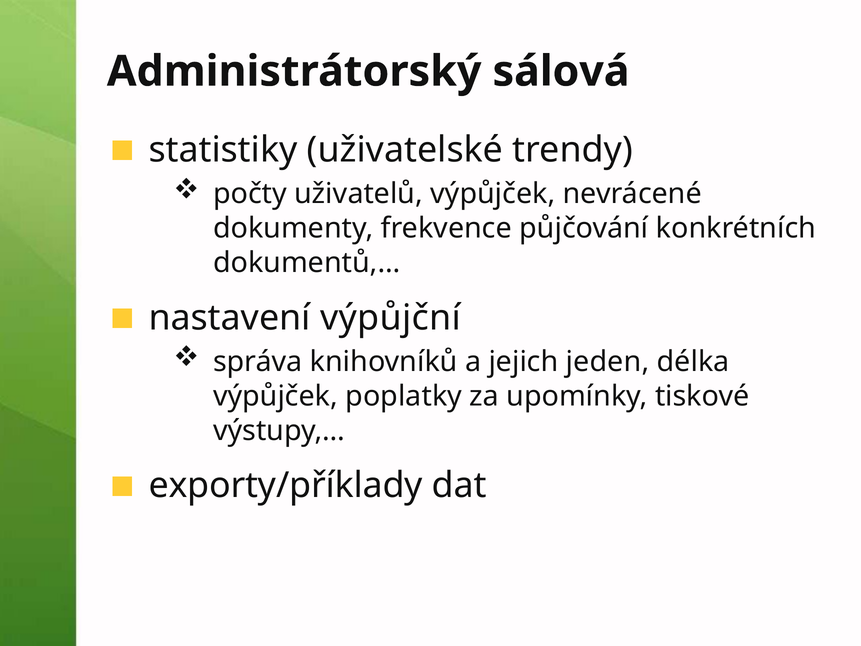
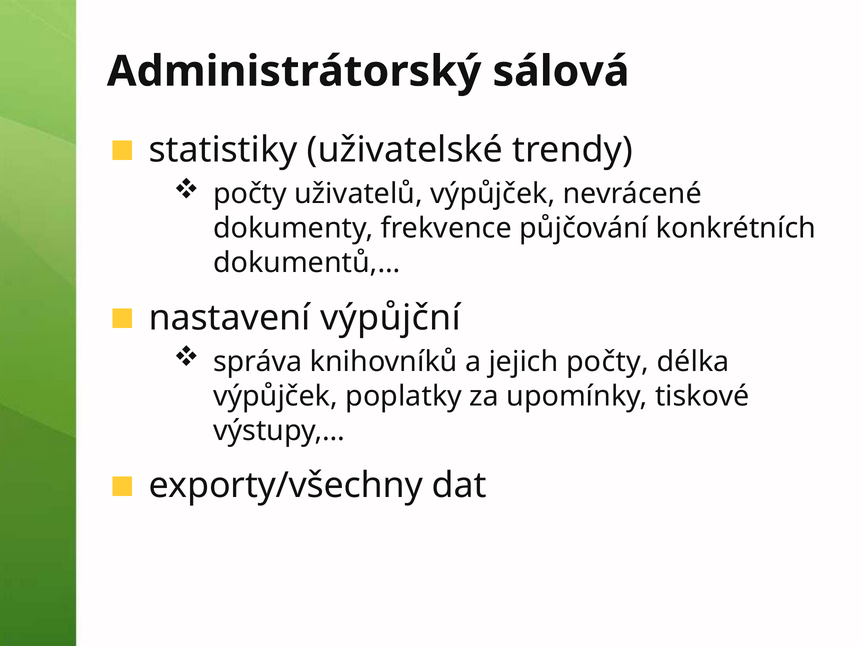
jejich jeden: jeden -> počty
exporty/příklady: exporty/příklady -> exporty/všechny
